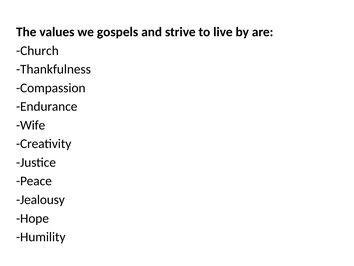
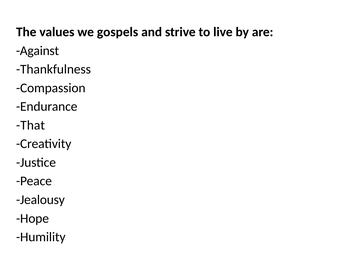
Church: Church -> Against
Wife: Wife -> That
